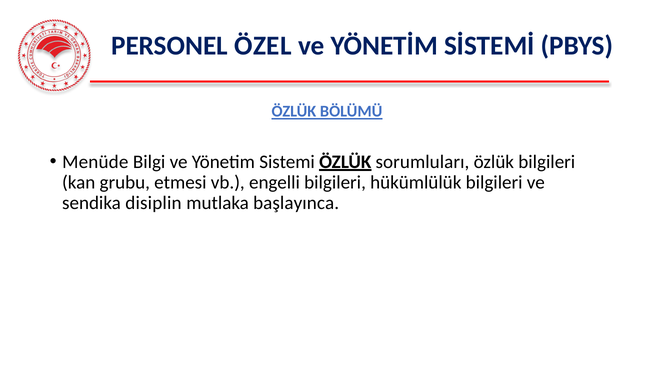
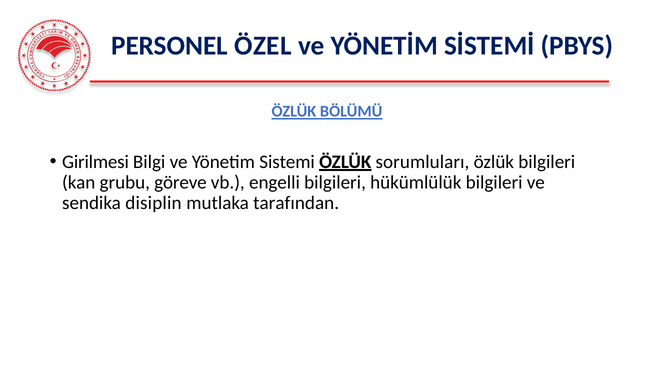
Menüde: Menüde -> Girilmesi
etmesi: etmesi -> göreve
başlayınca: başlayınca -> tarafından
